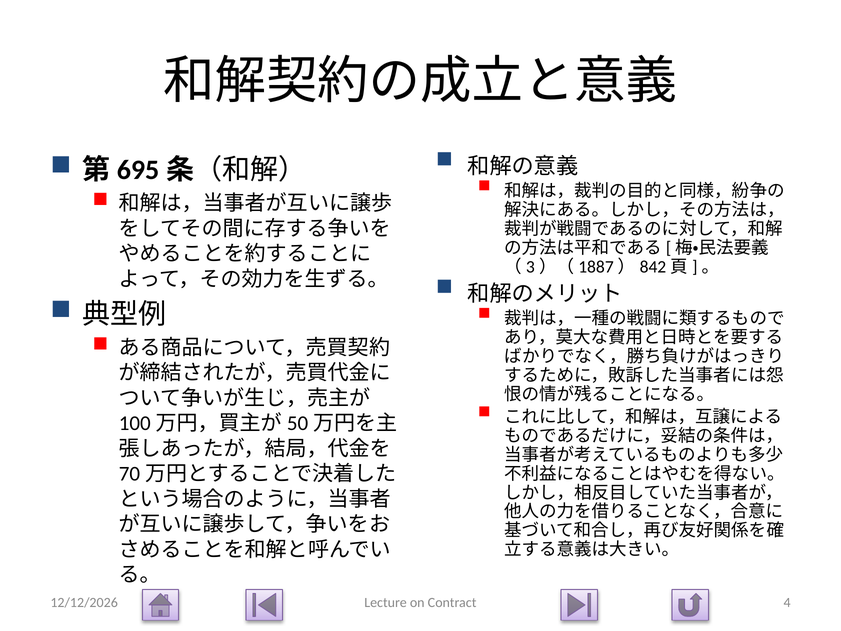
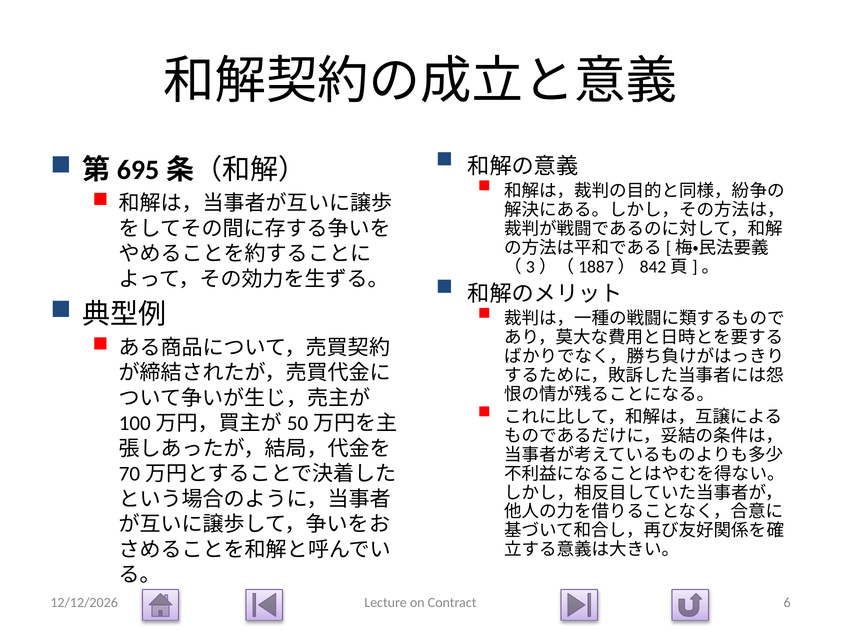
4: 4 -> 6
